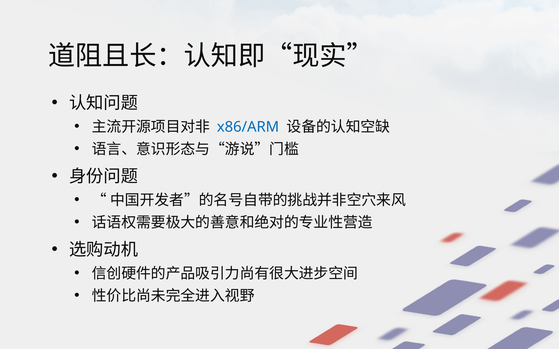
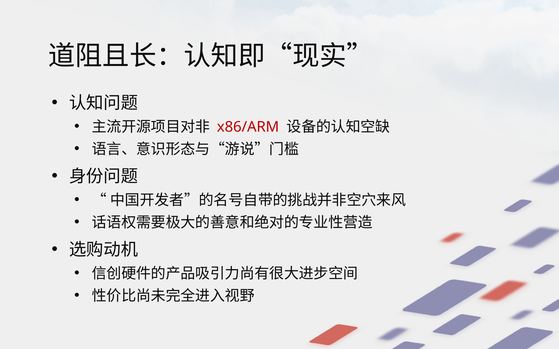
x86/ARM colour: blue -> red
